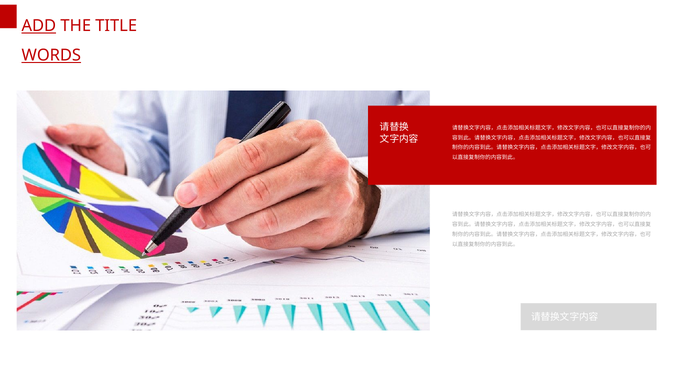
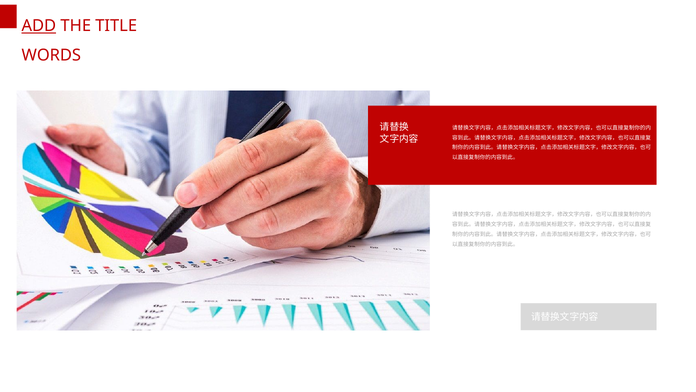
WORDS underline: present -> none
